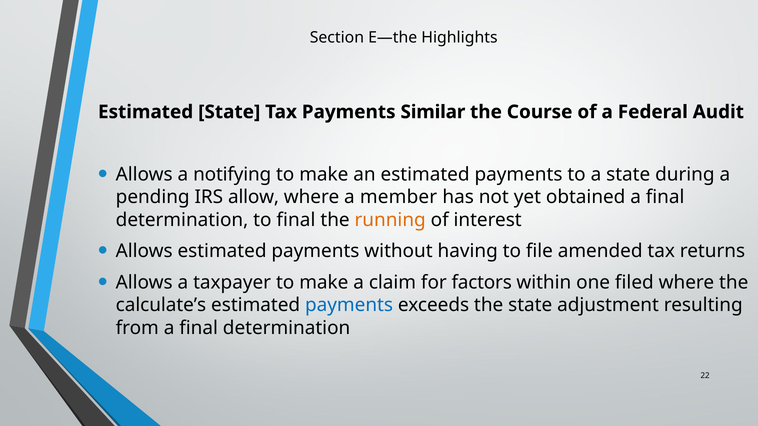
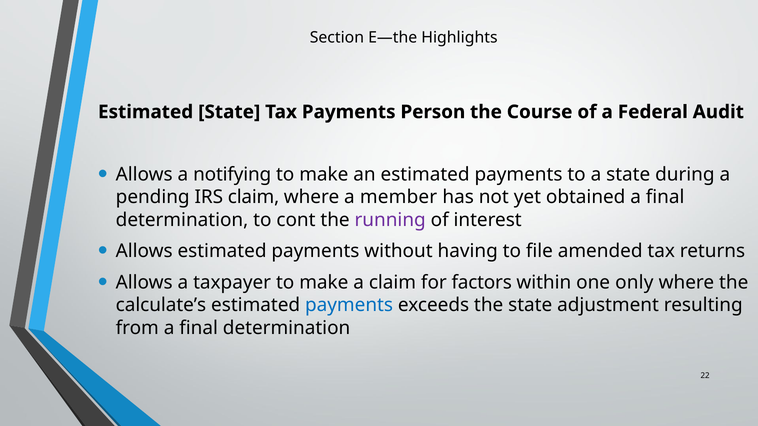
Similar: Similar -> Person
IRS allow: allow -> claim
to final: final -> cont
running colour: orange -> purple
filed: filed -> only
